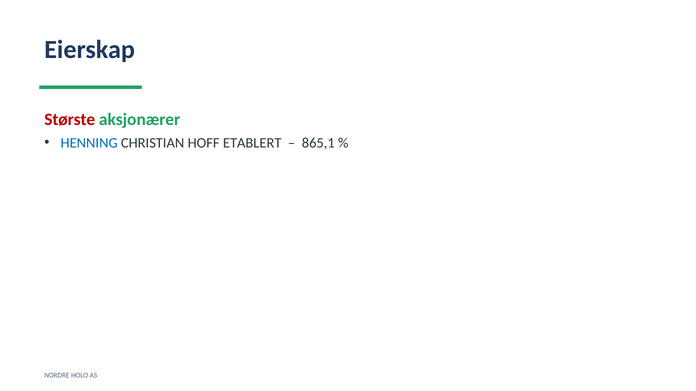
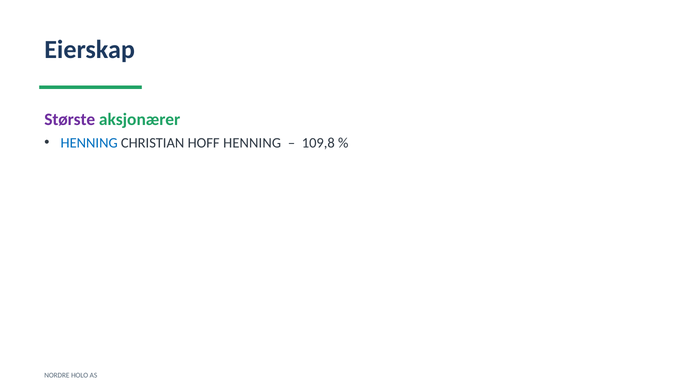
Største colour: red -> purple
HOFF ETABLERT: ETABLERT -> HENNING
865,1: 865,1 -> 109,8
